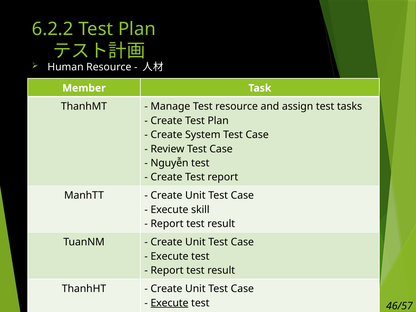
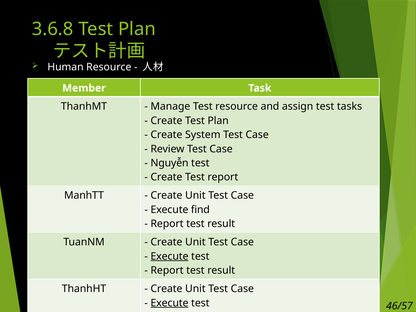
6.2.2: 6.2.2 -> 3.6.8
skill: skill -> find
Execute at (169, 256) underline: none -> present
